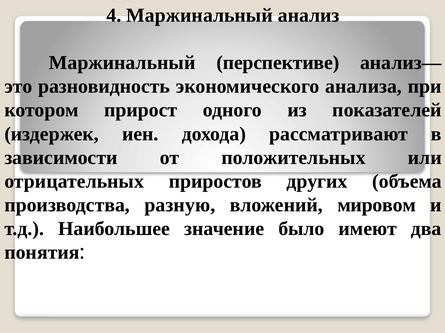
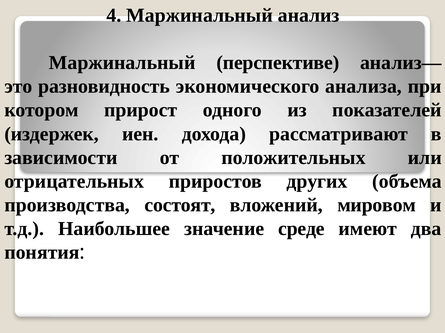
разную: разную -> состоят
было: было -> среде
